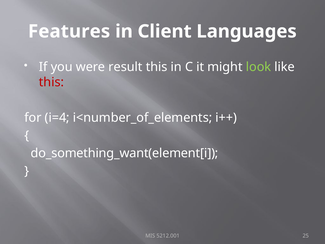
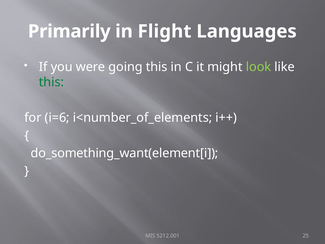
Features: Features -> Primarily
Client: Client -> Flight
result: result -> going
this at (51, 82) colour: red -> green
i=4: i=4 -> i=6
